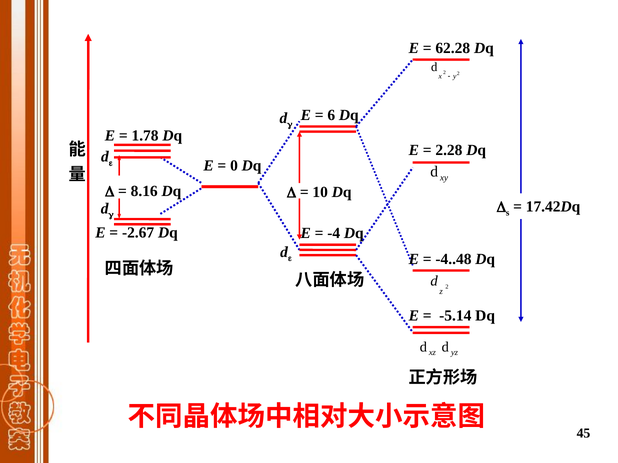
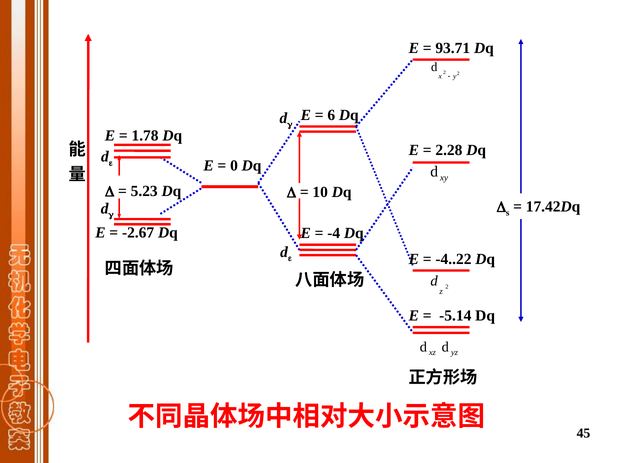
62.28: 62.28 -> 93.71
8.16: 8.16 -> 5.23
-4..48: -4..48 -> -4..22
